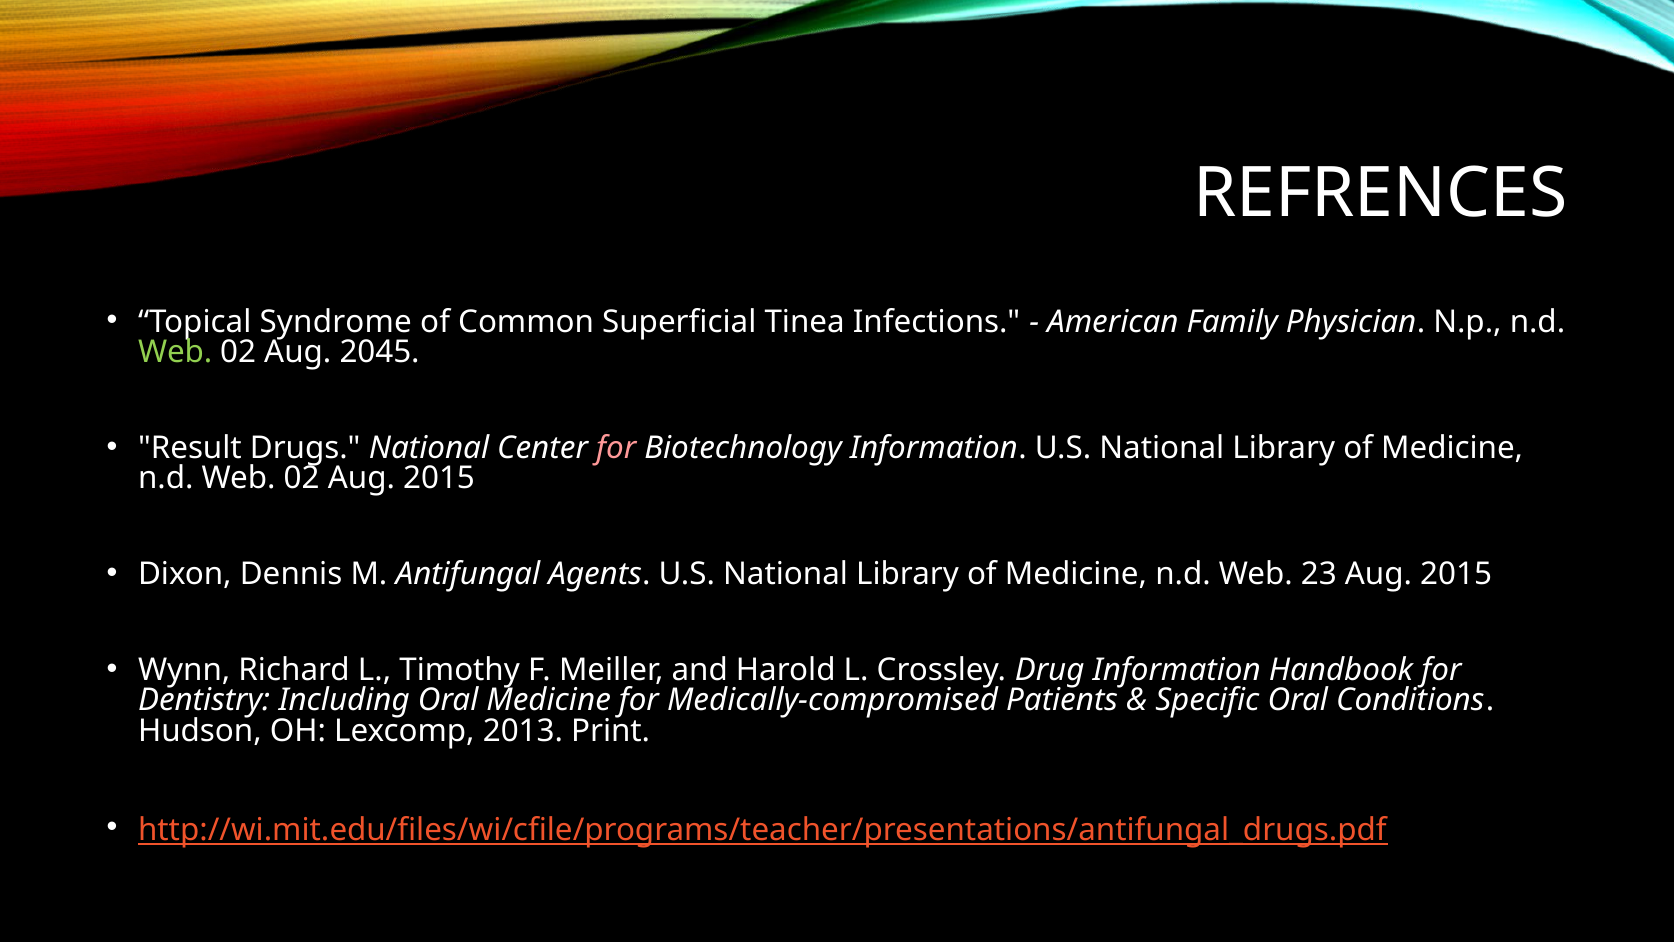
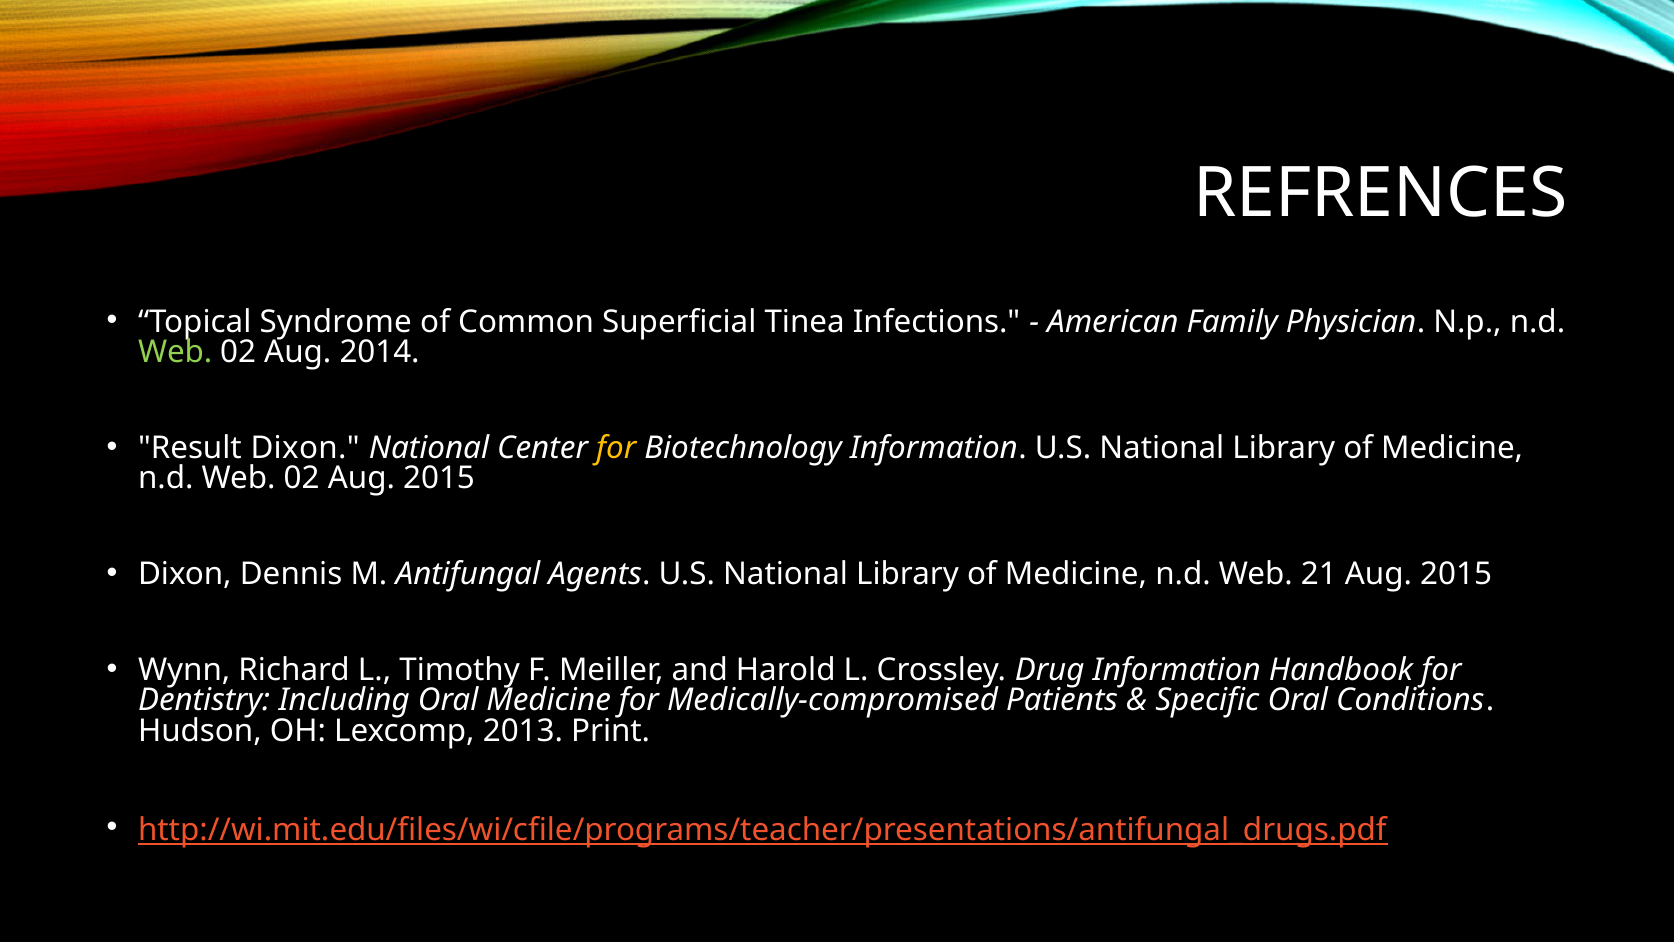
2045: 2045 -> 2014
Result Drugs: Drugs -> Dixon
for at (616, 448) colour: pink -> yellow
23: 23 -> 21
